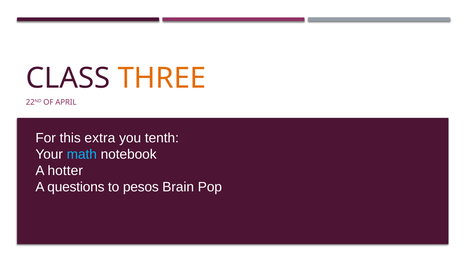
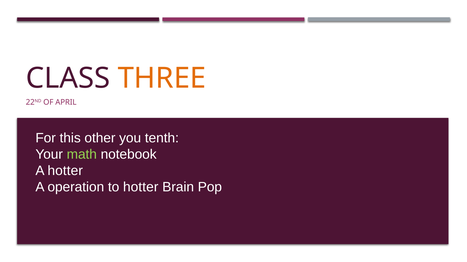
extra: extra -> other
math colour: light blue -> light green
questions: questions -> operation
to pesos: pesos -> hotter
